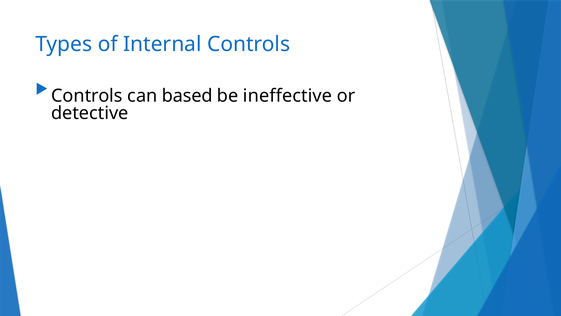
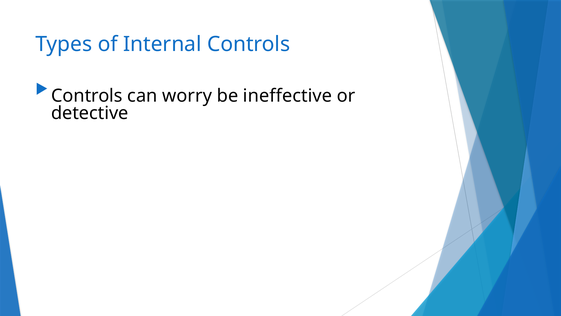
based: based -> worry
